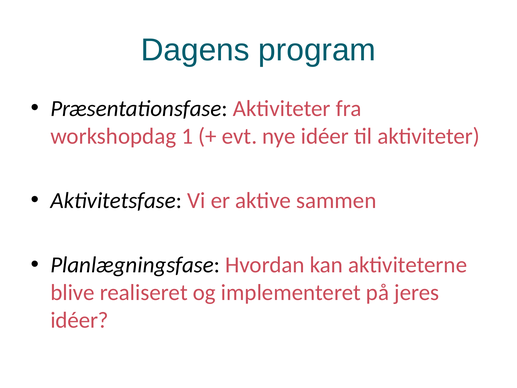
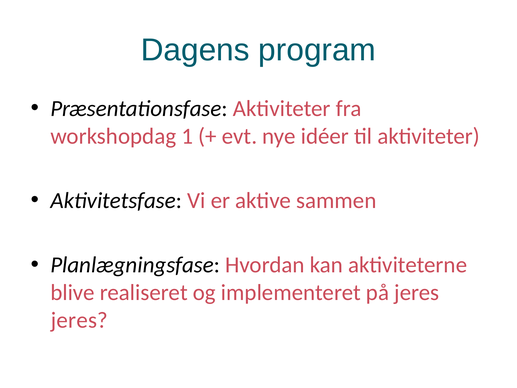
idéer at (80, 320): idéer -> jeres
